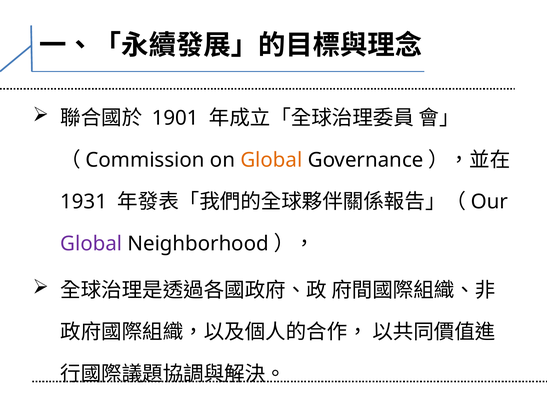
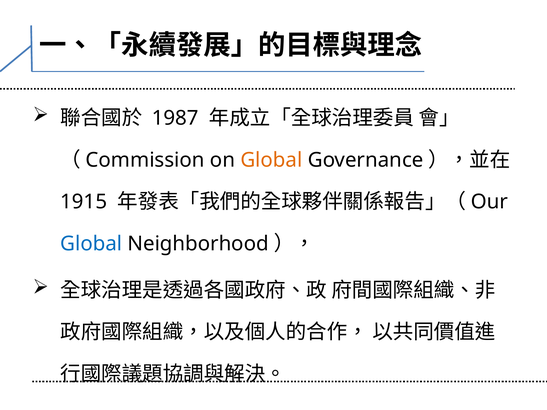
1901: 1901 -> 1987
1931: 1931 -> 1915
Global at (91, 244) colour: purple -> blue
